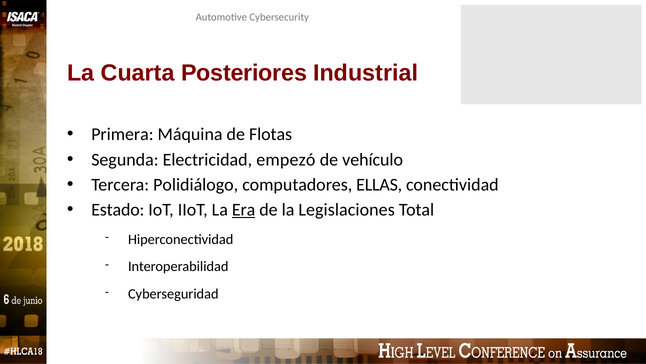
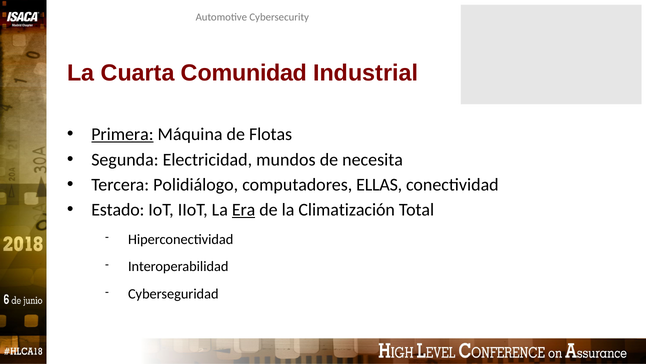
Posteriores: Posteriores -> Comunidad
Primera underline: none -> present
empezó: empezó -> mundos
vehículo: vehículo -> necesita
Legislaciones: Legislaciones -> Climatización
